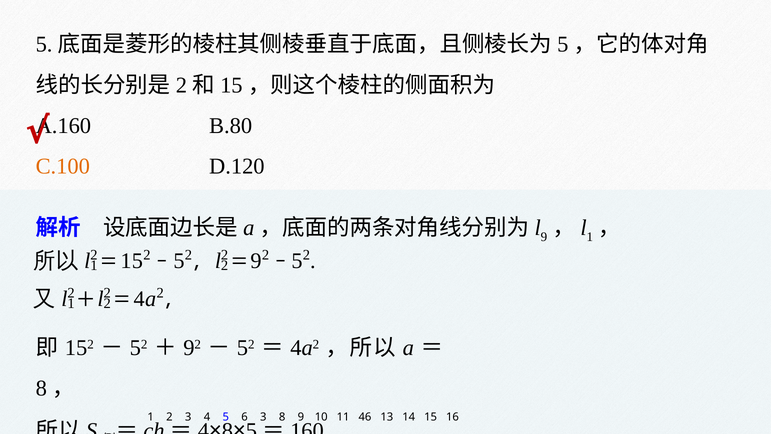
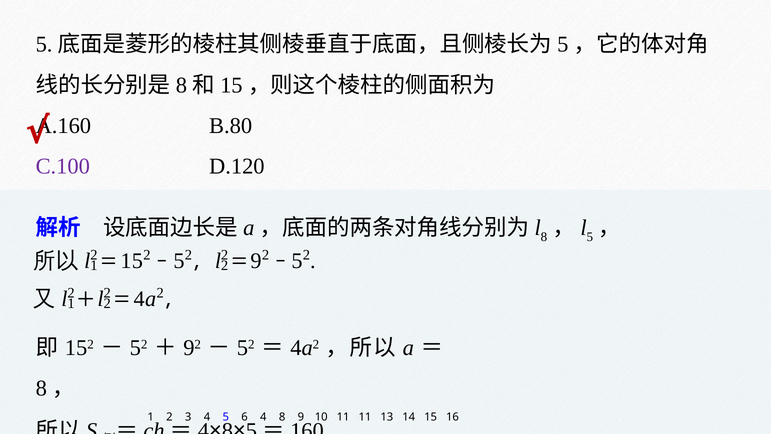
2 at (181, 85): 2 -> 8
C.100 colour: orange -> purple
9 at (544, 237): 9 -> 8
1 at (590, 237): 1 -> 5
6 3: 3 -> 4
11 46: 46 -> 11
